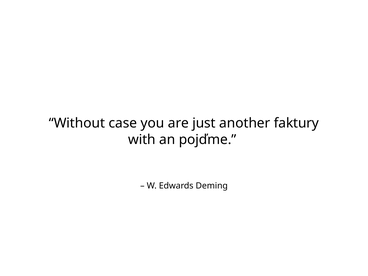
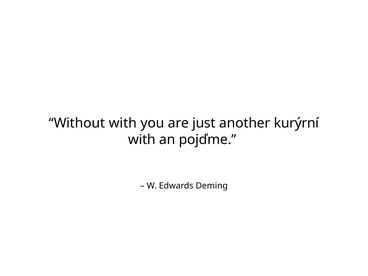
Without case: case -> with
faktury: faktury -> kurýrní
